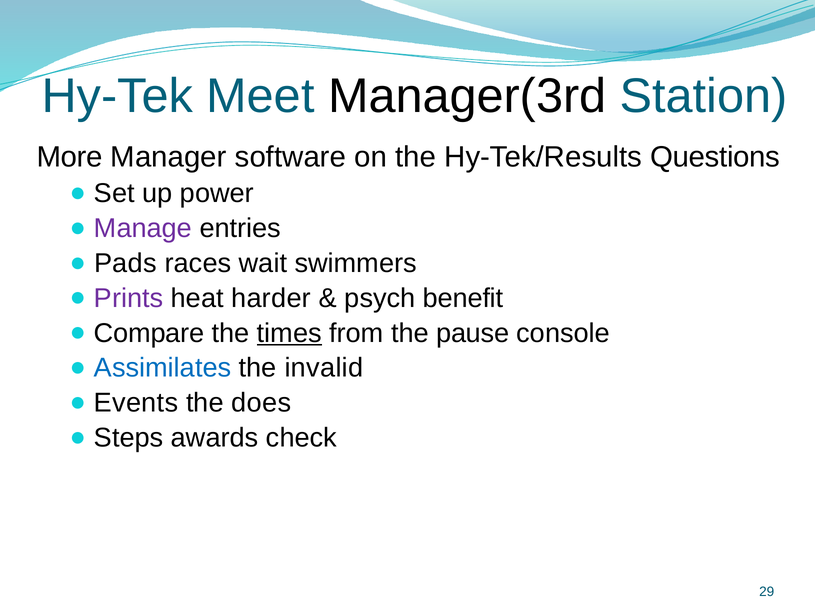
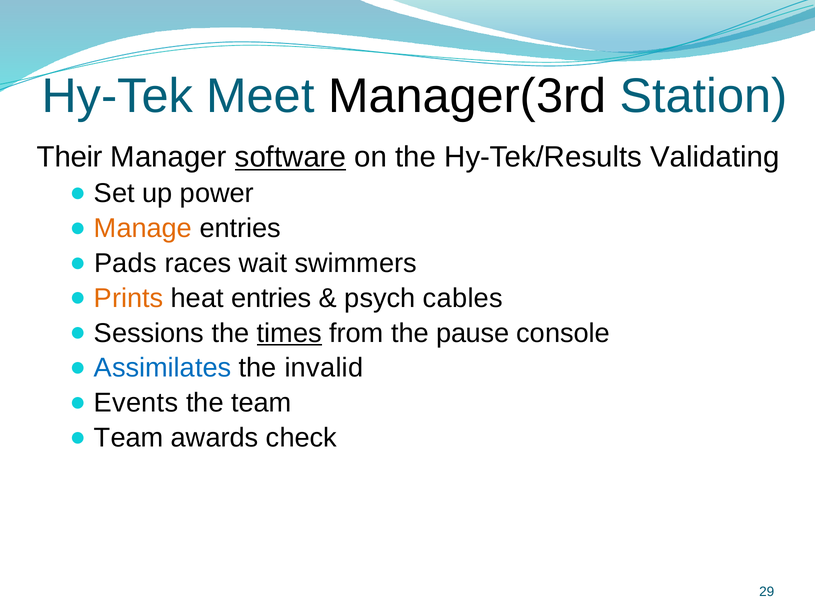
More: More -> Their
software underline: none -> present
Questions: Questions -> Validating
Manage colour: purple -> orange
Prints colour: purple -> orange
heat harder: harder -> entries
benefit: benefit -> cables
Compare: Compare -> Sessions
the does: does -> team
Steps at (129, 438): Steps -> Team
